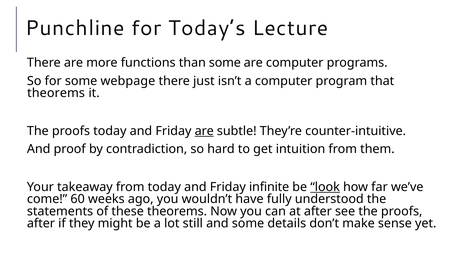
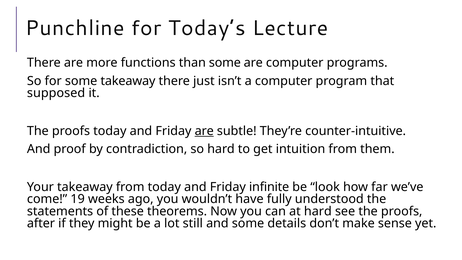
some webpage: webpage -> takeaway
theorems at (56, 93): theorems -> supposed
look underline: present -> none
60: 60 -> 19
at after: after -> hard
